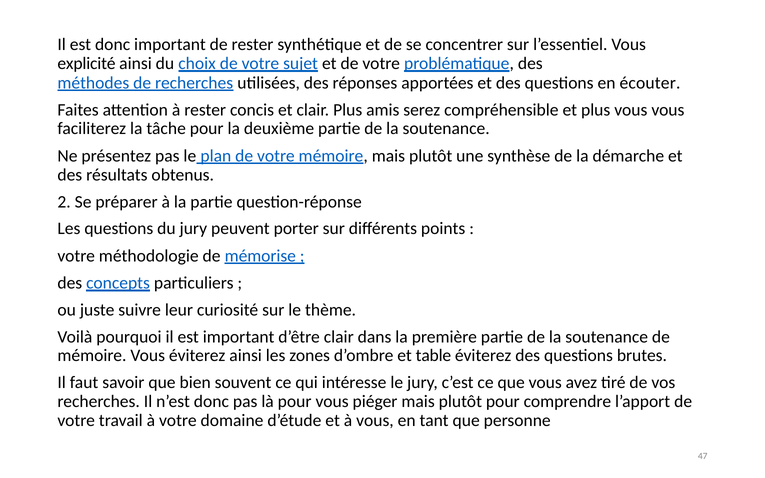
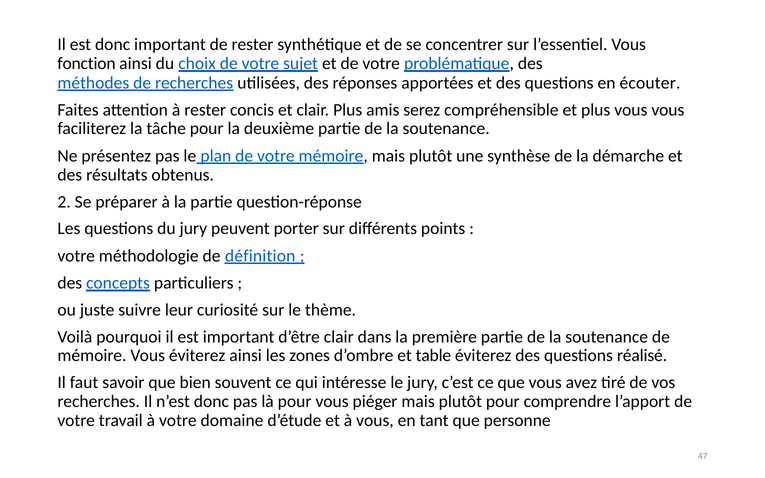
explicité: explicité -> fonction
mémorise: mémorise -> définition
brutes: brutes -> réalisé
